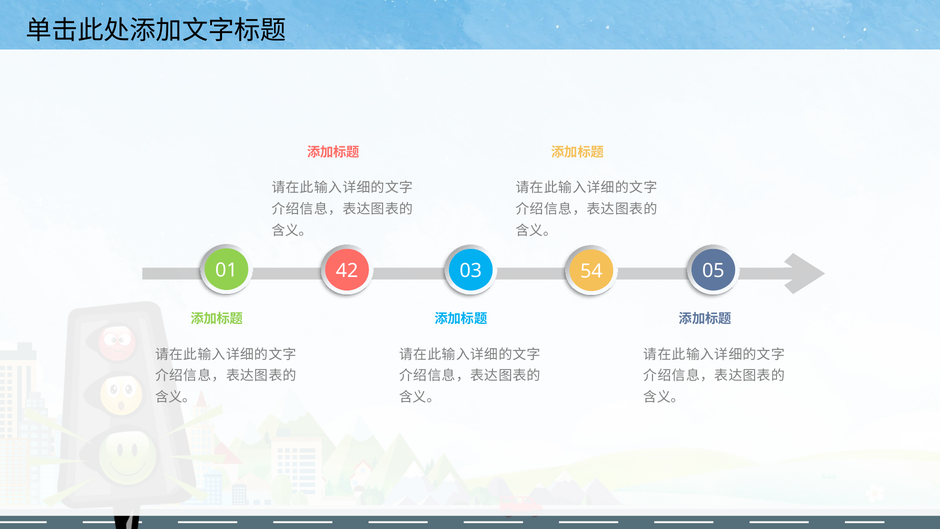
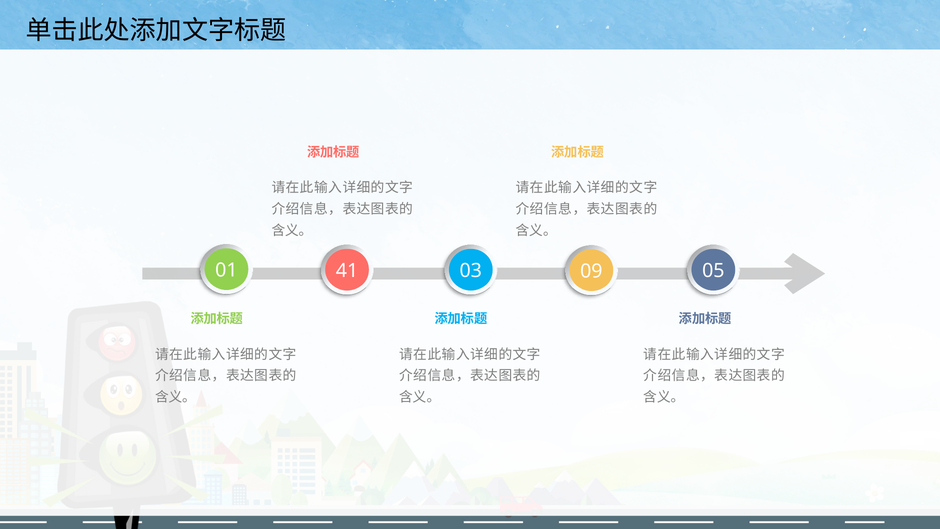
42: 42 -> 41
54: 54 -> 09
